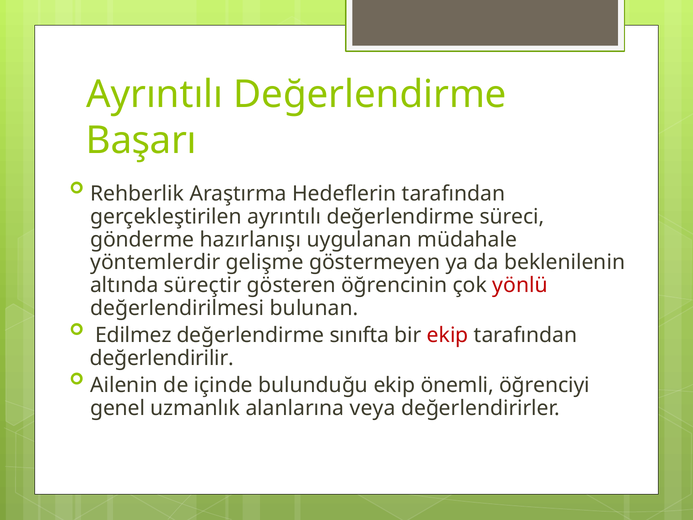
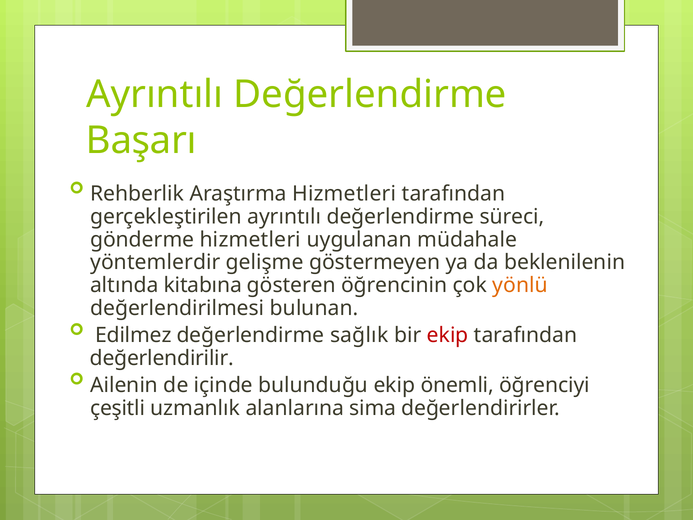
Araştırma Hedeflerin: Hedeflerin -> Hizmetleri
gönderme hazırlanışı: hazırlanışı -> hizmetleri
süreçtir: süreçtir -> kitabına
yönlü colour: red -> orange
sınıfta: sınıfta -> sağlık
genel: genel -> çeşitli
veya: veya -> sima
